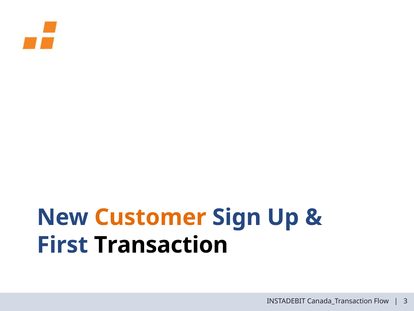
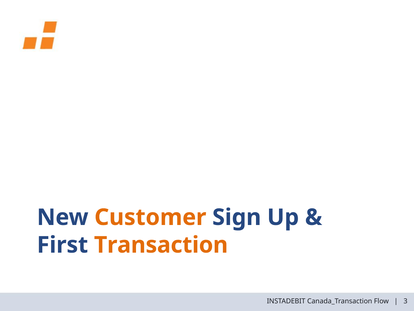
Transaction colour: black -> orange
